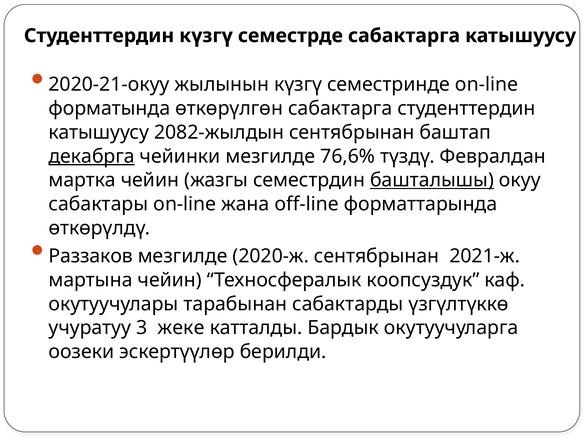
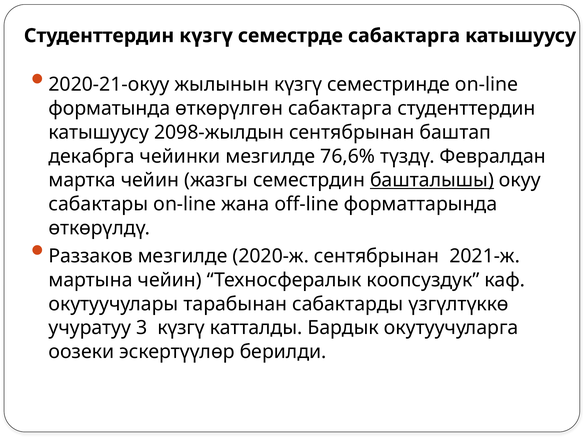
2082-жылдын: 2082-жылдын -> 2098-жылдын
декабрга underline: present -> none
3 жеке: жеке -> күзгү
